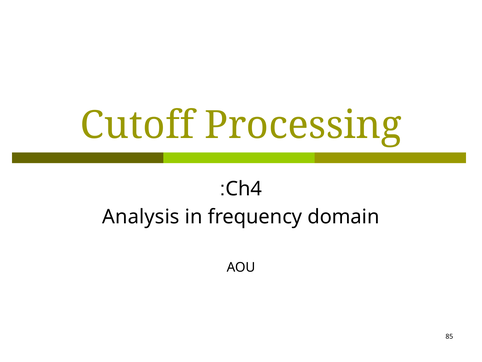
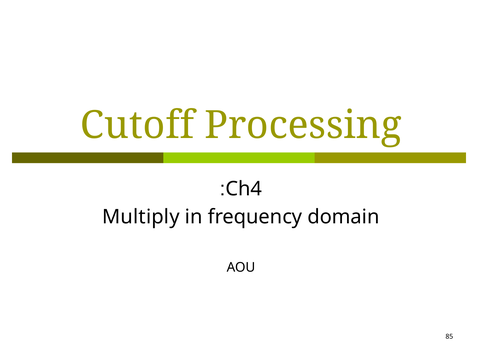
Analysis: Analysis -> Multiply
